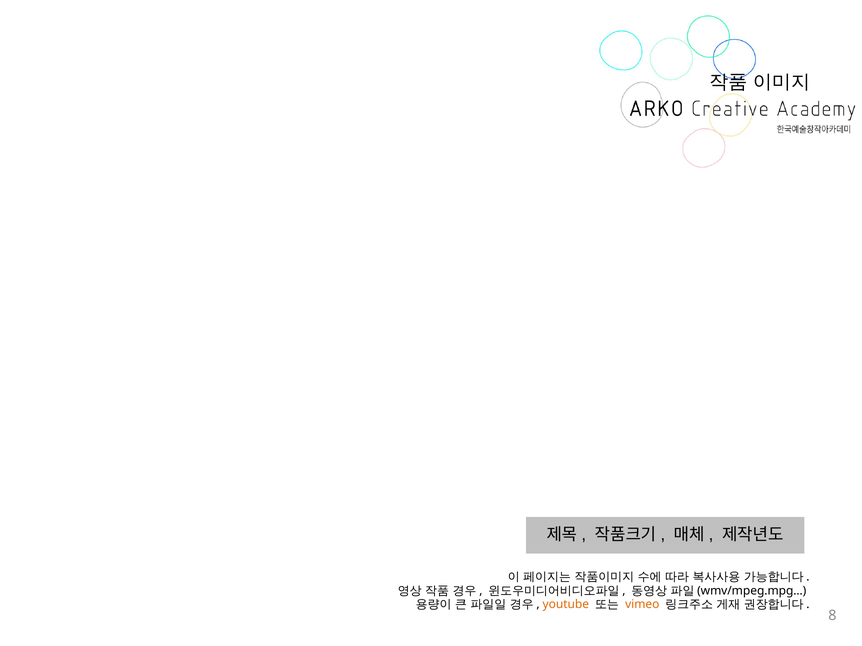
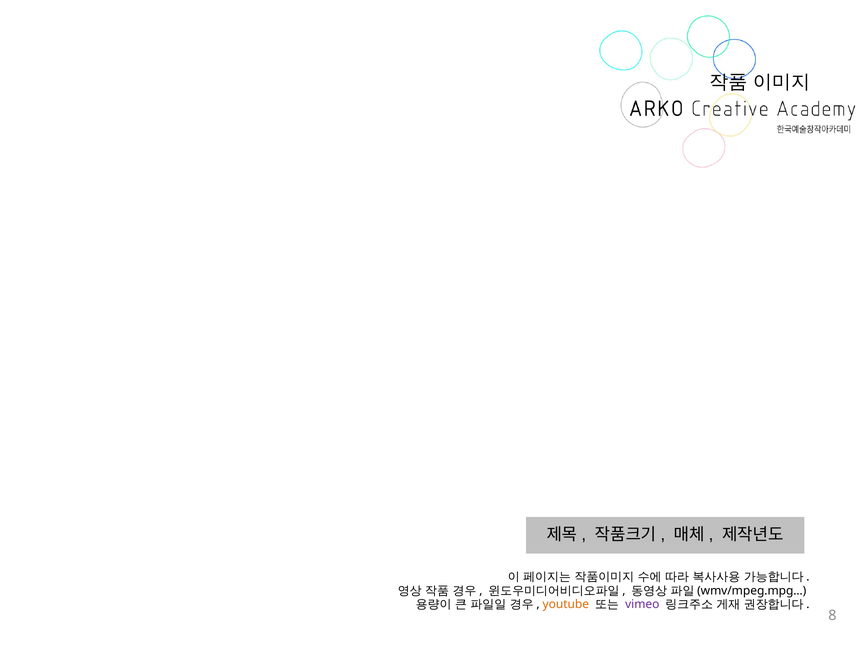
vimeo colour: orange -> purple
